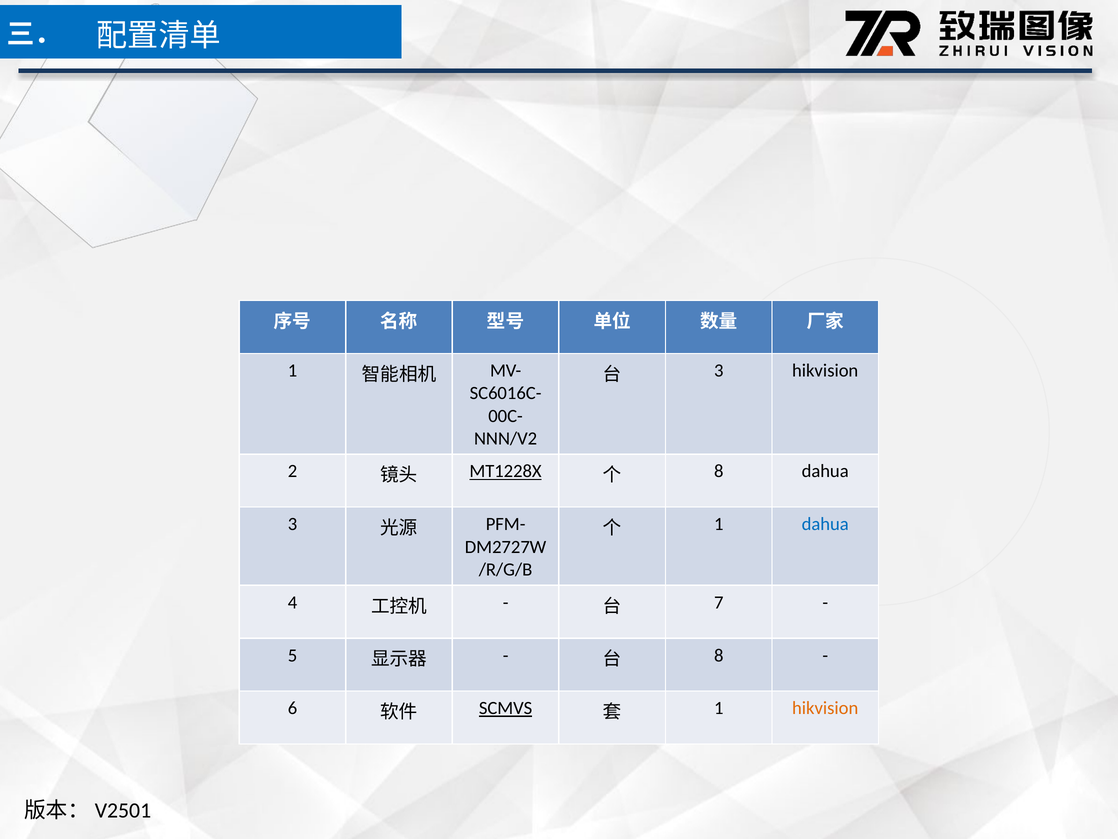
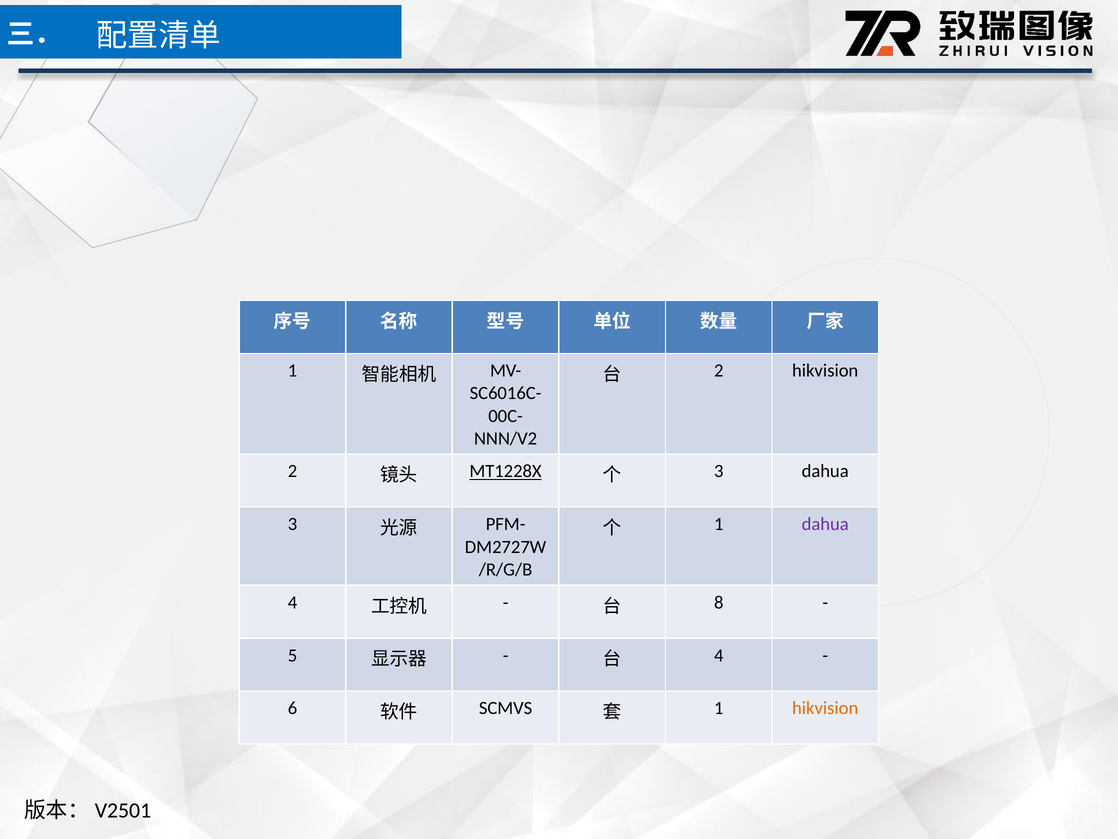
3 at (719, 370): 3 -> 2
8 at (719, 471): 8 -> 3
dahua at (825, 524) colour: blue -> purple
7: 7 -> 8
8 at (719, 655): 8 -> 4
SCMVS underline: present -> none
